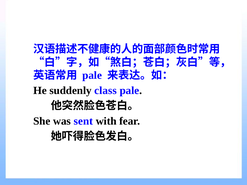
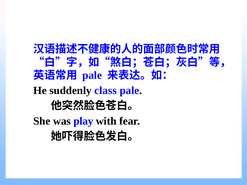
sent: sent -> play
